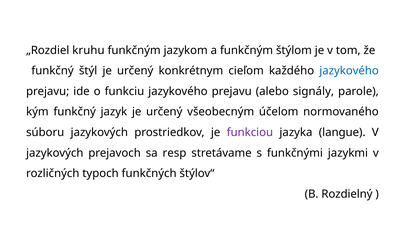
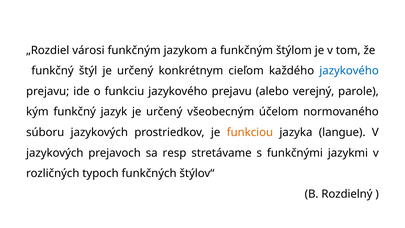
kruhu: kruhu -> városi
signály: signály -> verejný
funkciou colour: purple -> orange
